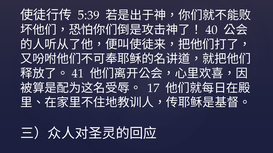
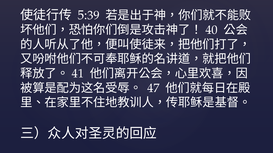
17: 17 -> 47
